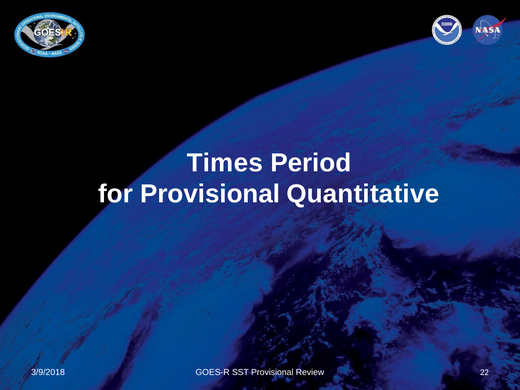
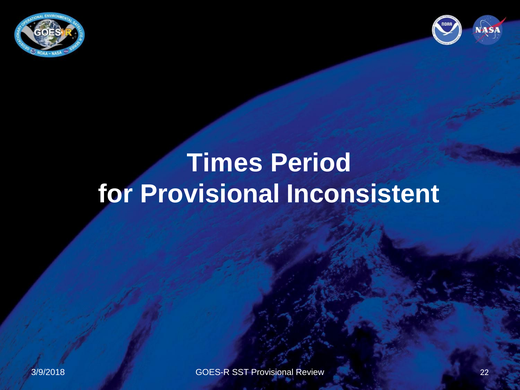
Quantitative: Quantitative -> Inconsistent
